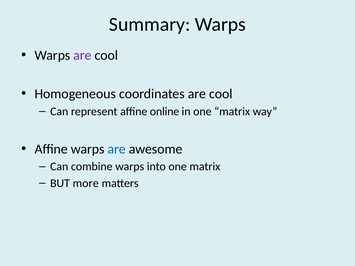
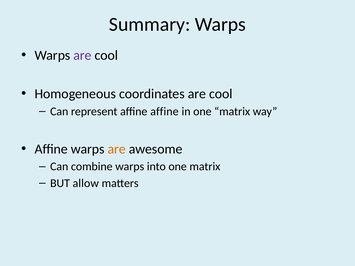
affine online: online -> affine
are at (117, 149) colour: blue -> orange
more: more -> allow
